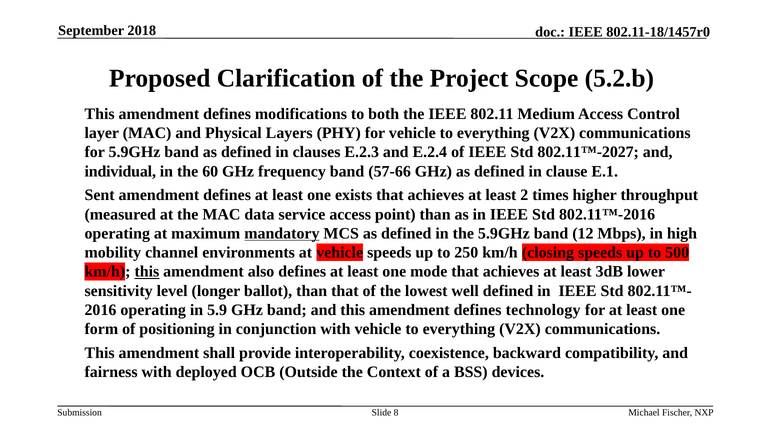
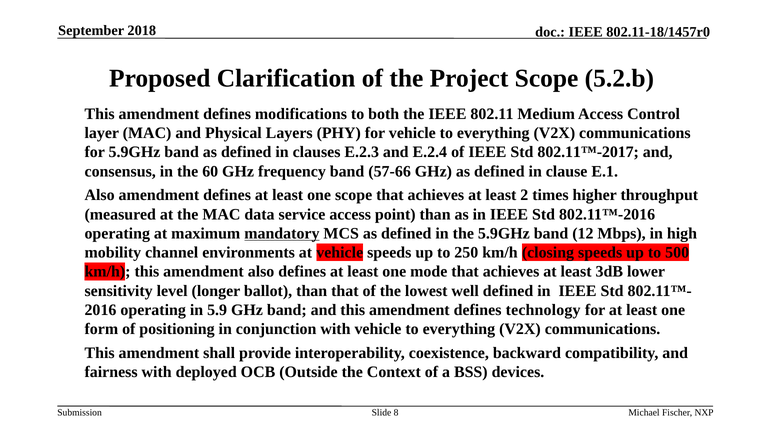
802.11™-2027: 802.11™-2027 -> 802.11™-2017
individual: individual -> consensus
Sent at (100, 195): Sent -> Also
one exists: exists -> scope
this at (147, 271) underline: present -> none
